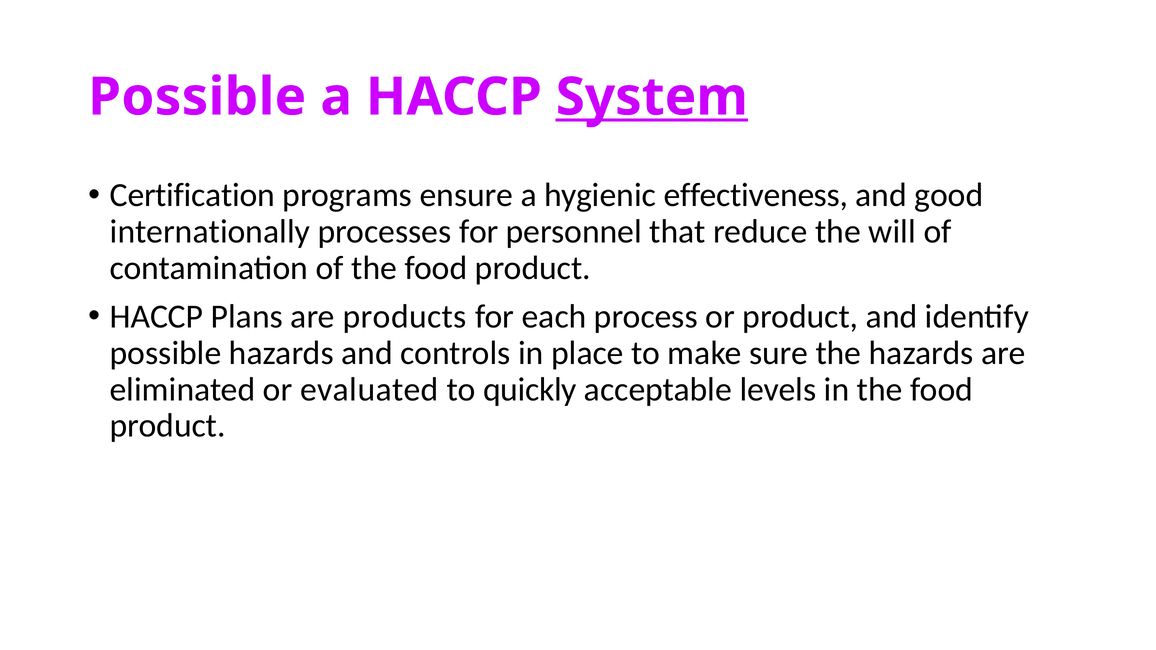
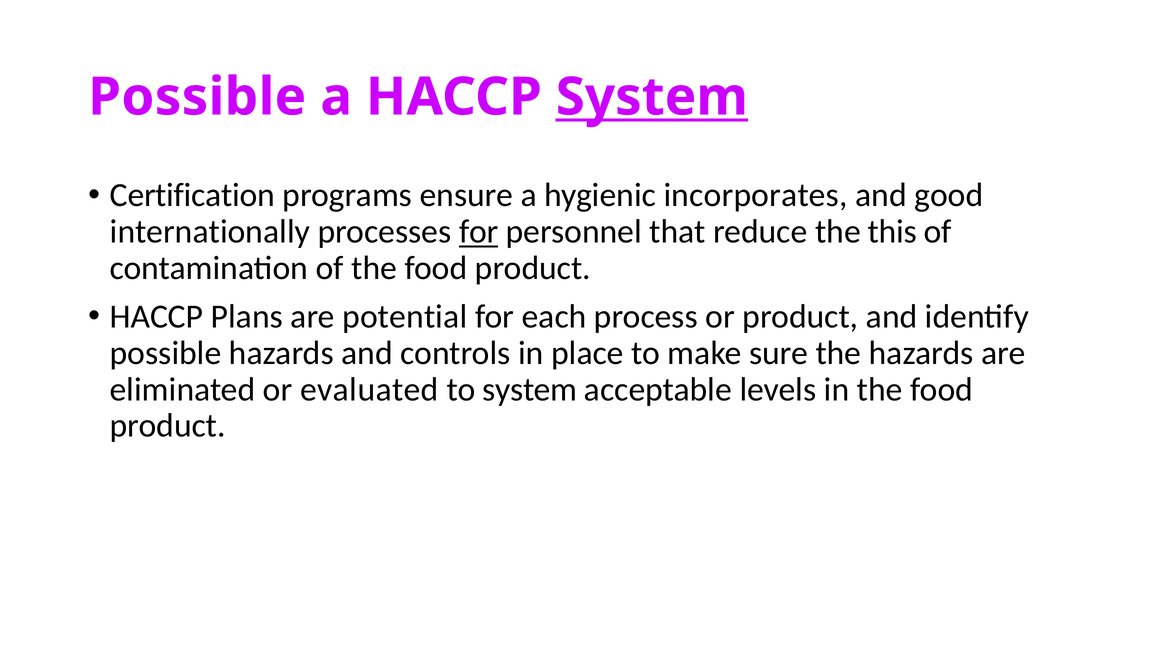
effectiveness: effectiveness -> incorporates
for at (479, 232) underline: none -> present
will: will -> this
products: products -> potential
to quickly: quickly -> system
